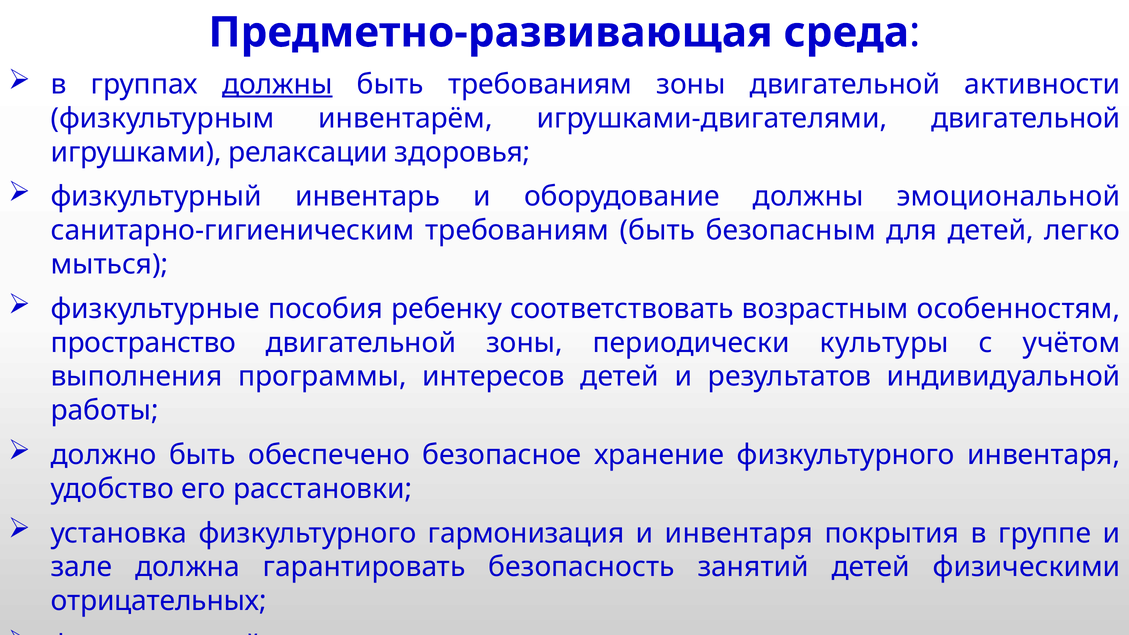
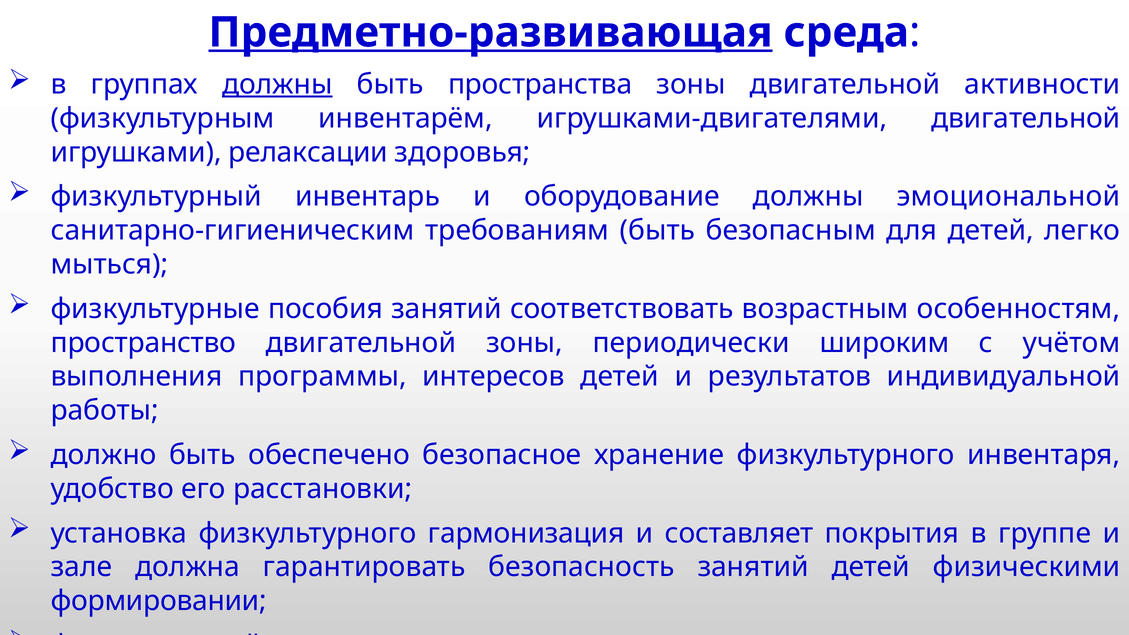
Предметно-развивающая underline: none -> present
быть требованиям: требованиям -> пространства
пособия ребенку: ребенку -> занятий
культуры: культуры -> широким
и инвентаря: инвентаря -> составляет
отрицательных: отрицательных -> формировании
